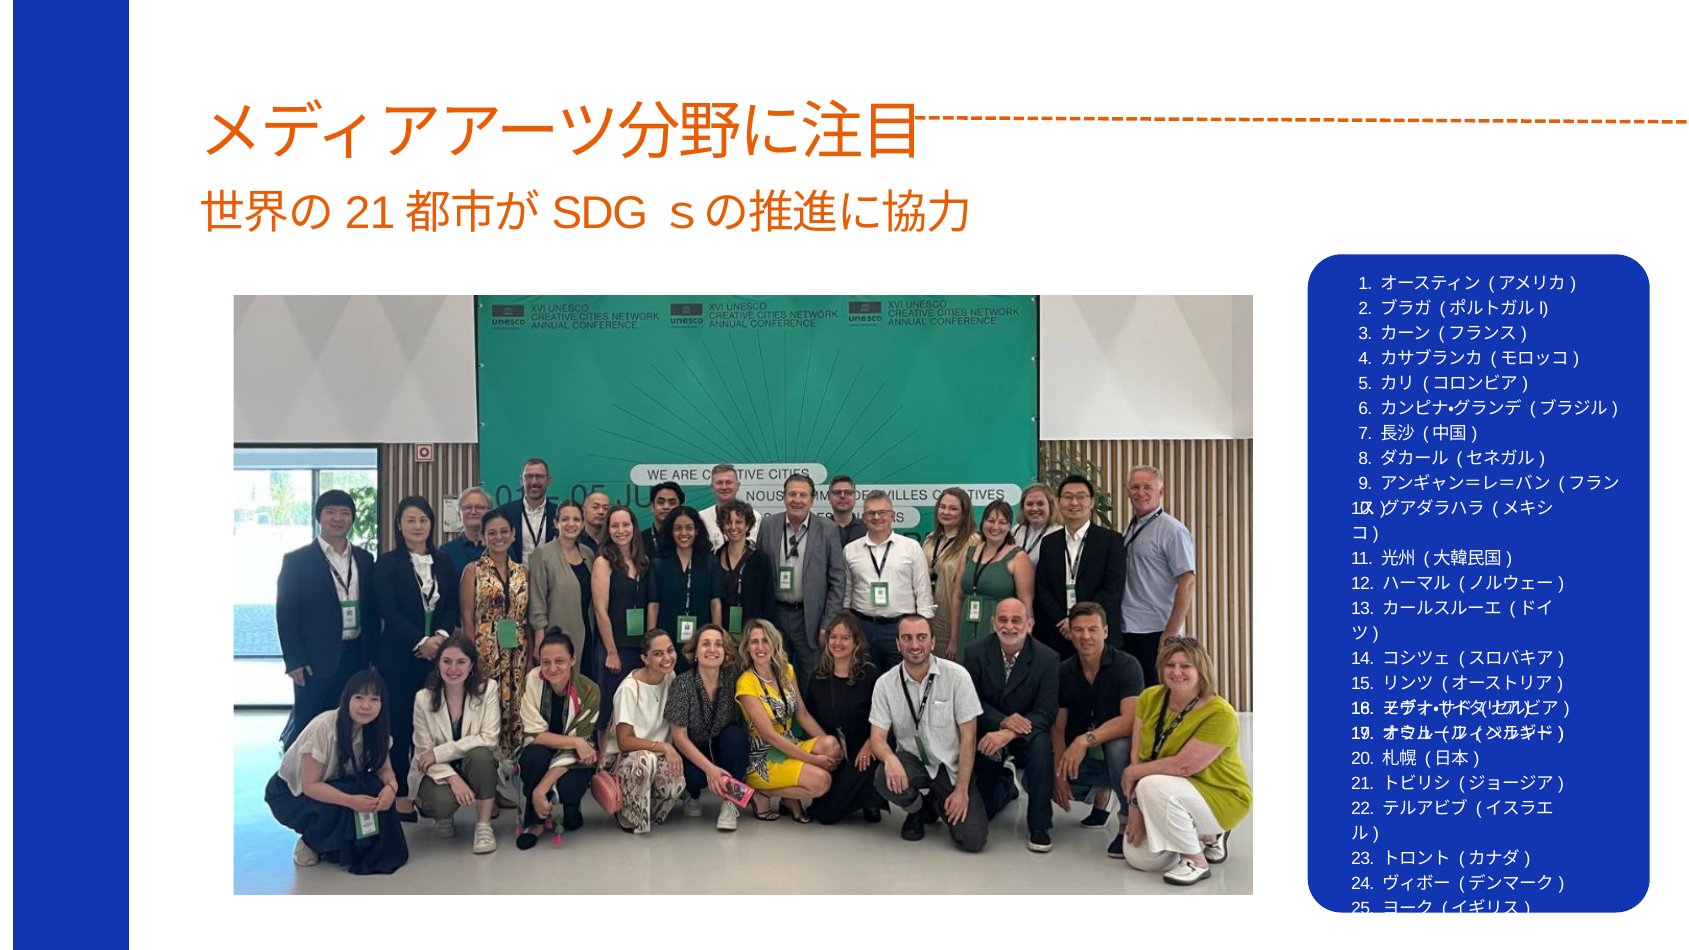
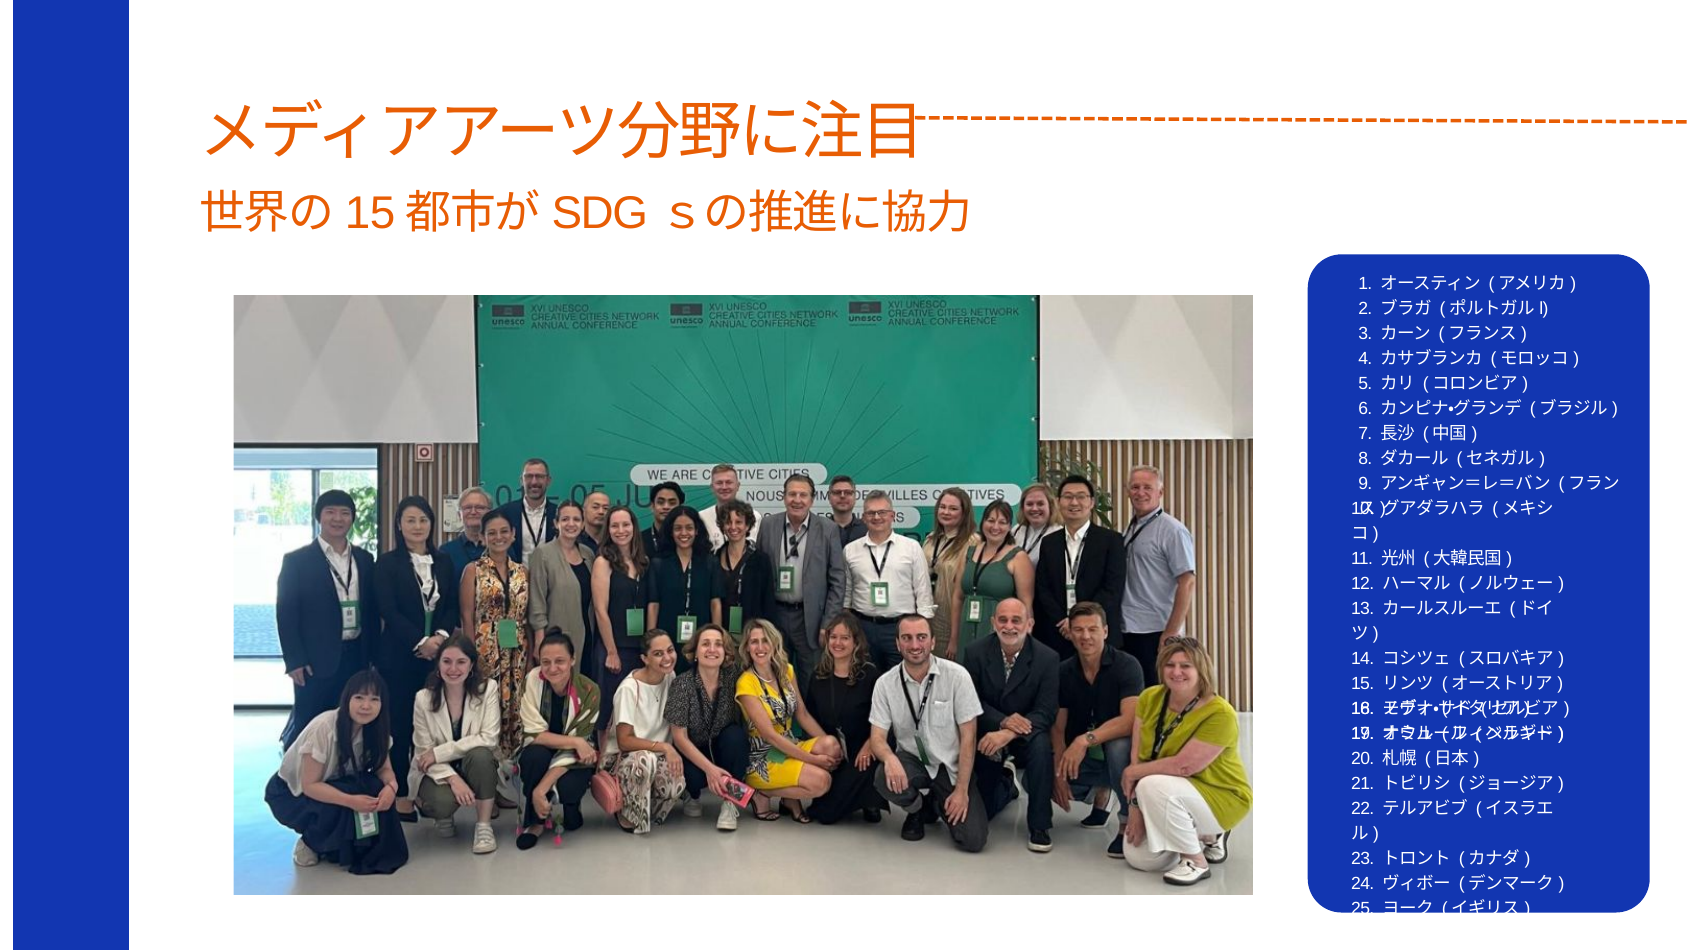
21 at (370, 214): 21 -> 15
